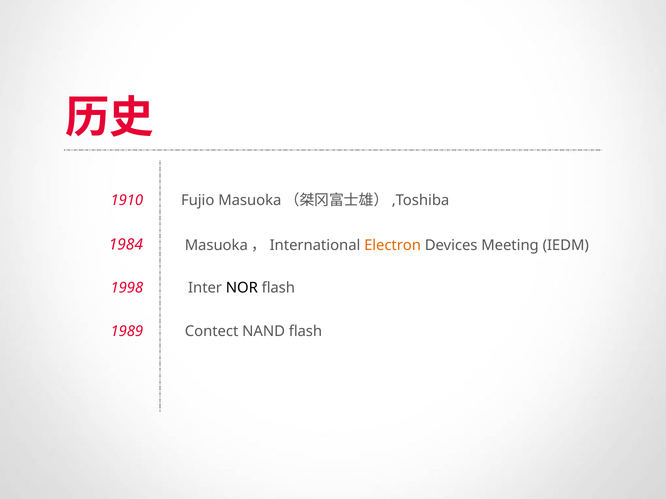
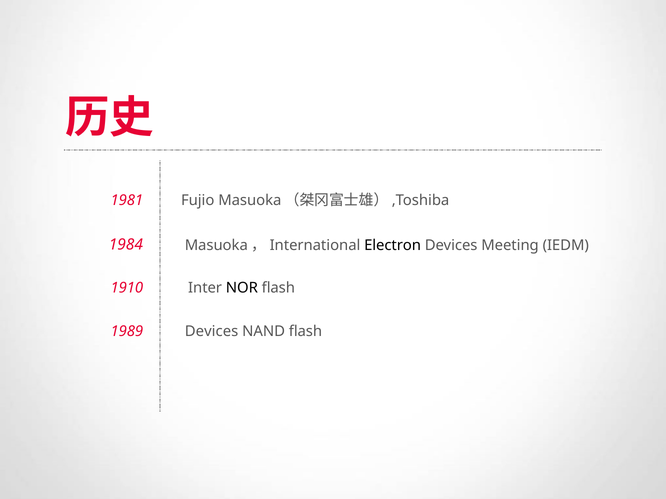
1910: 1910 -> 1981
Electron colour: orange -> black
1998: 1998 -> 1910
Contect at (212, 332): Contect -> Devices
